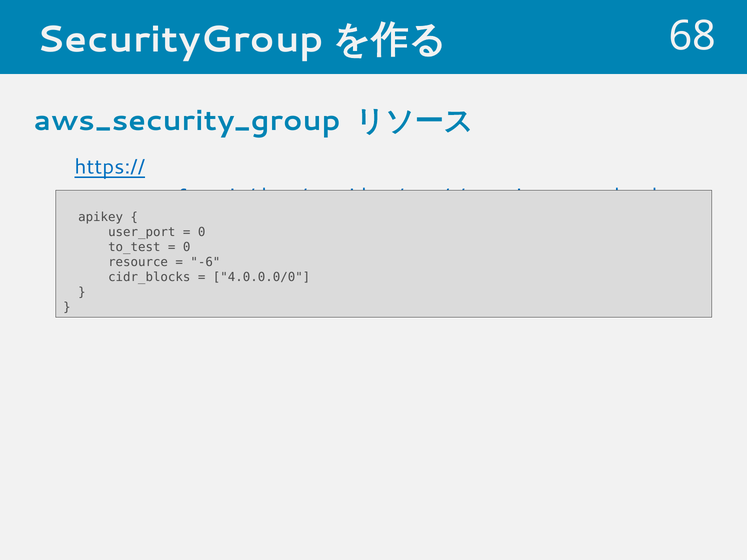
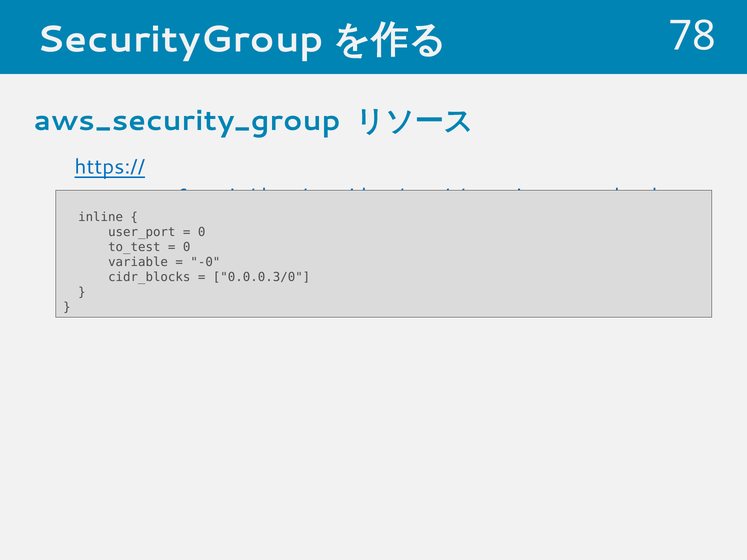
68: 68 -> 78
apikey: apikey -> inline
resource: resource -> variable
-6: -6 -> -0
4.0.0.0/0: 4.0.0.0/0 -> 0.0.0.3/0
